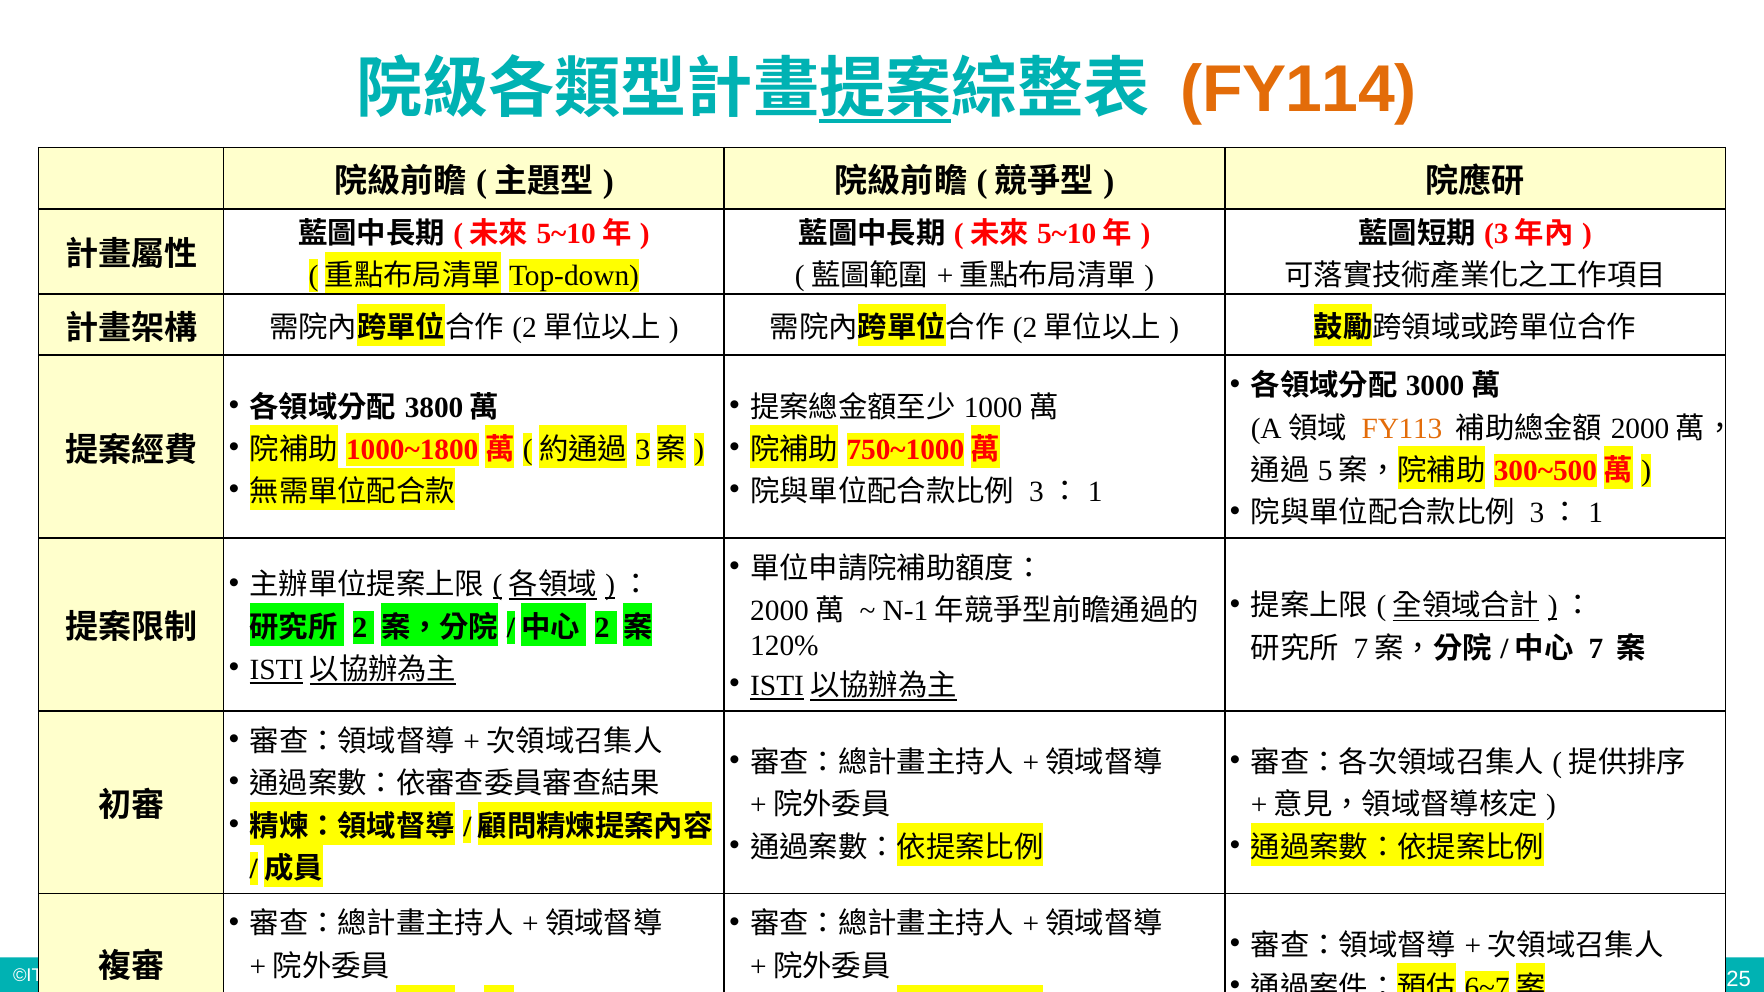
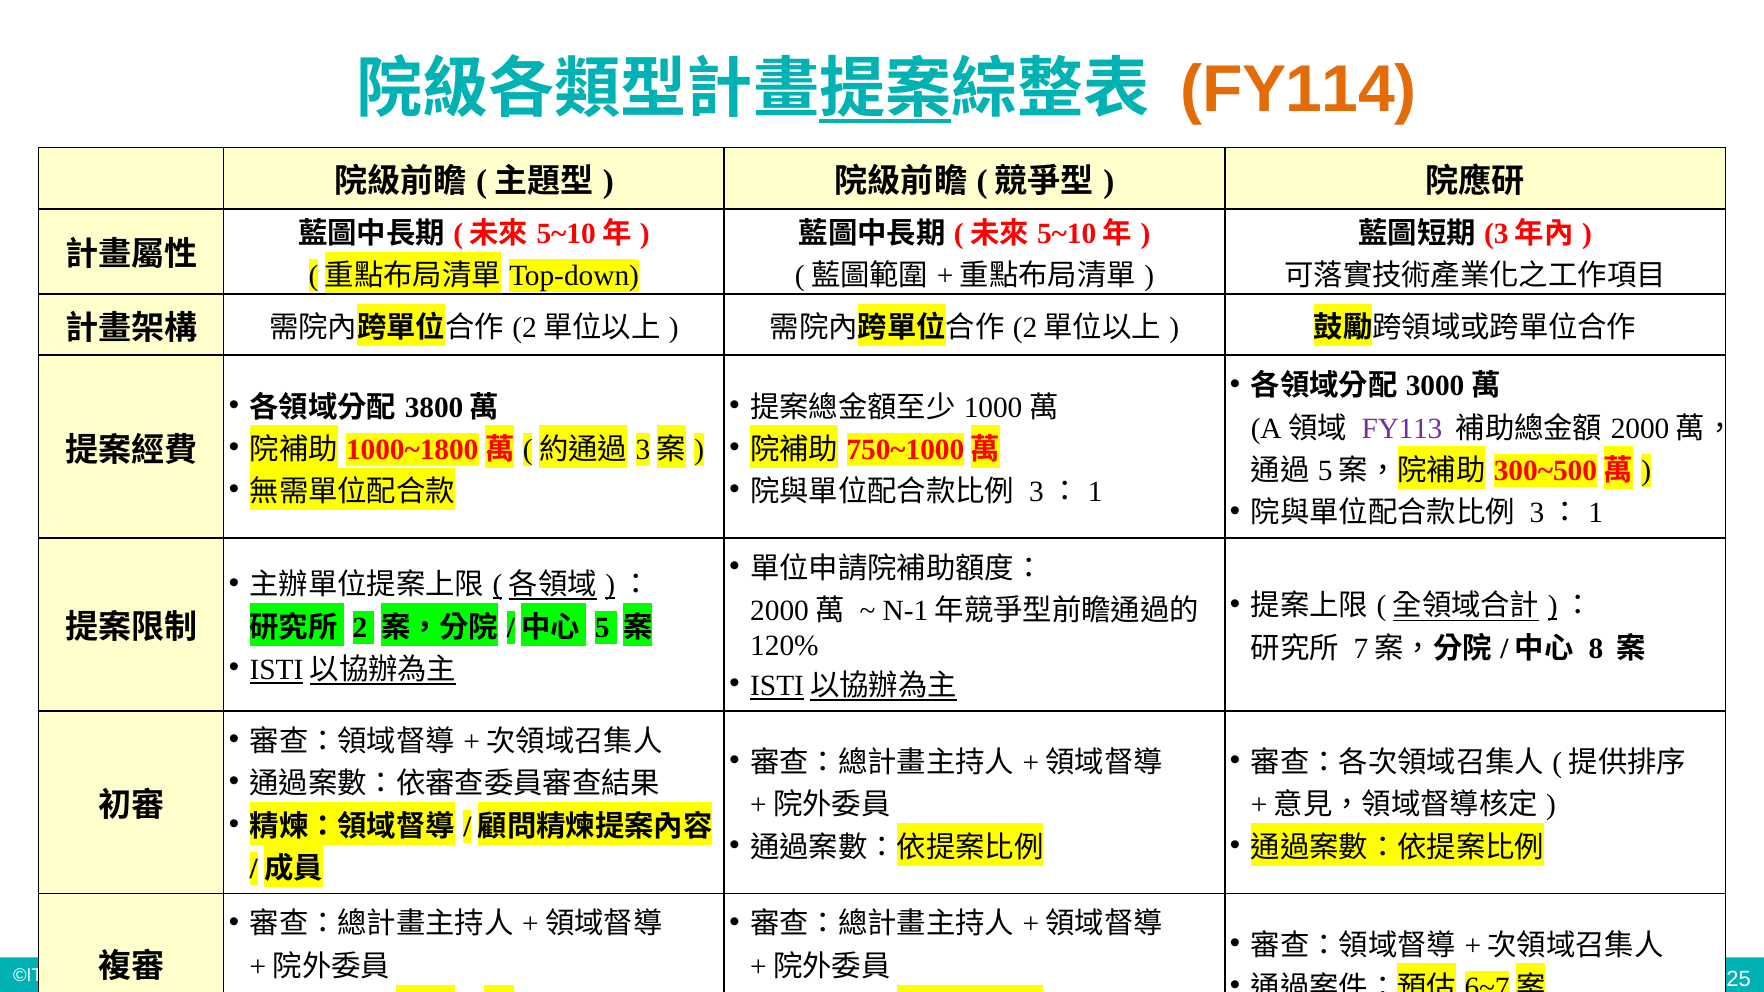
FY113 colour: orange -> purple
2 at (602, 628): 2 -> 5
7: 7 -> 8
